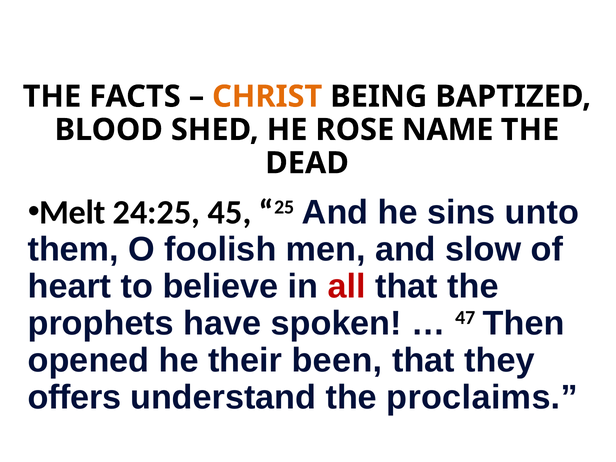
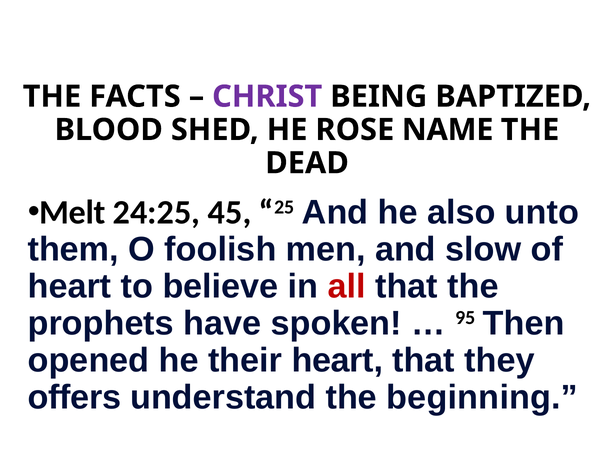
CHRIST colour: orange -> purple
sins: sins -> also
47: 47 -> 95
their been: been -> heart
proclaims: proclaims -> beginning
